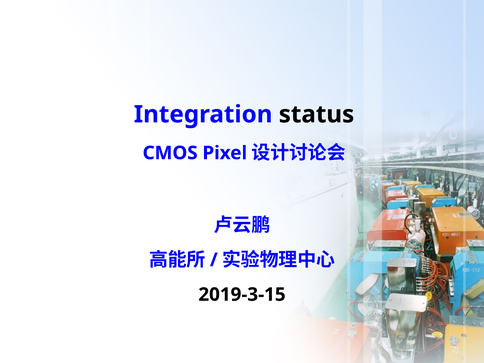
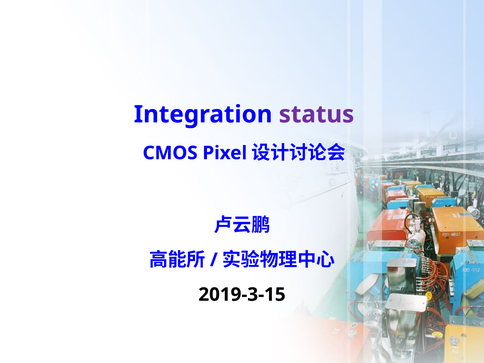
status colour: black -> purple
